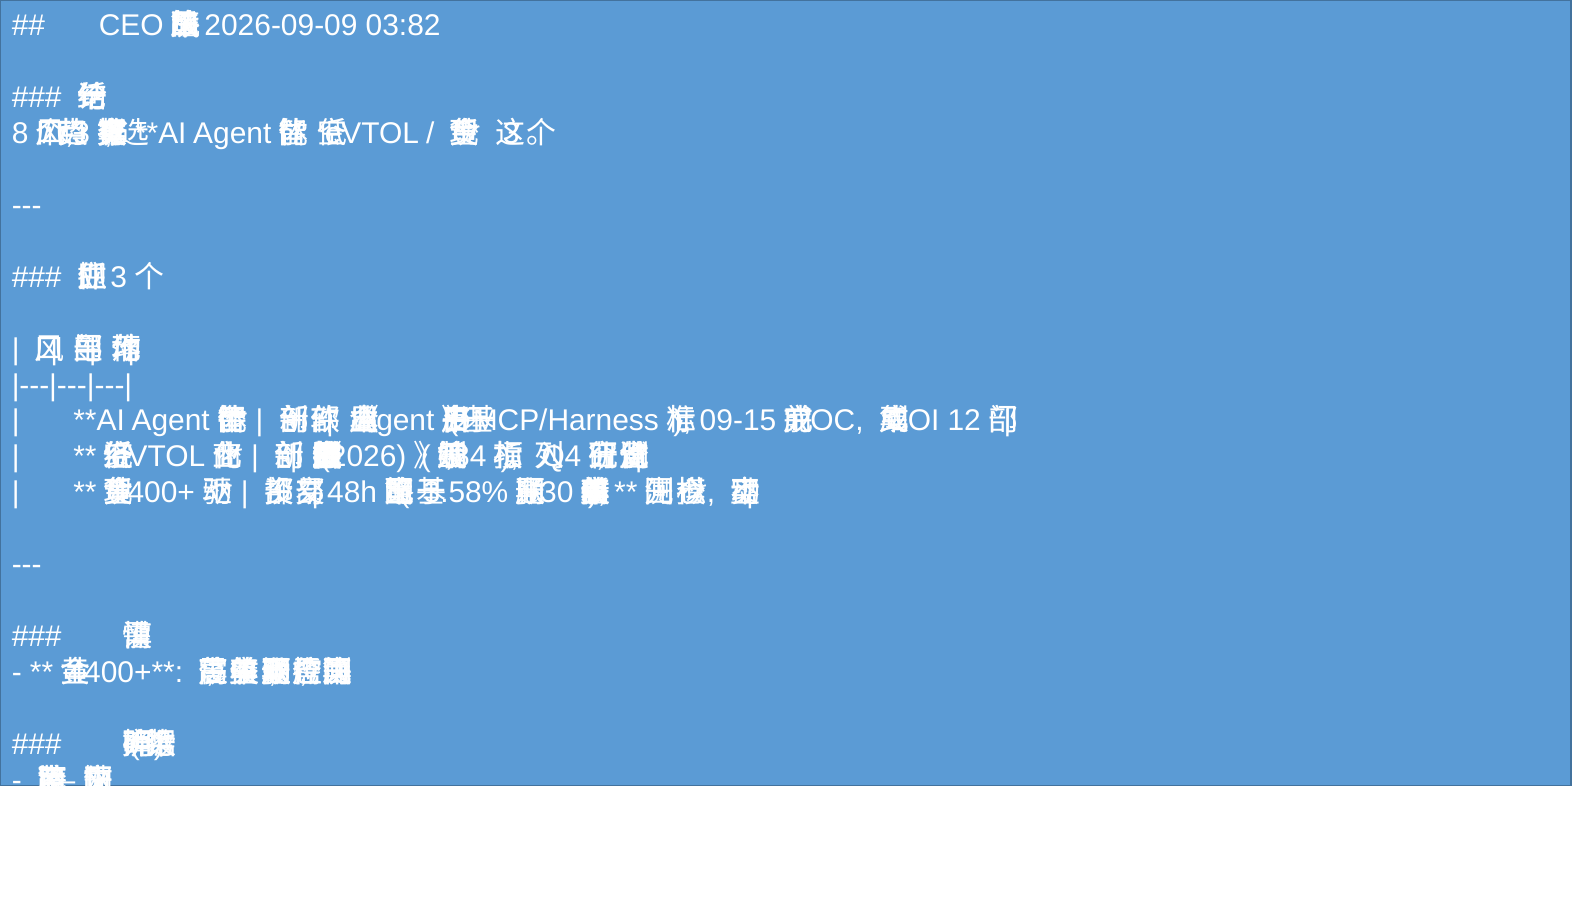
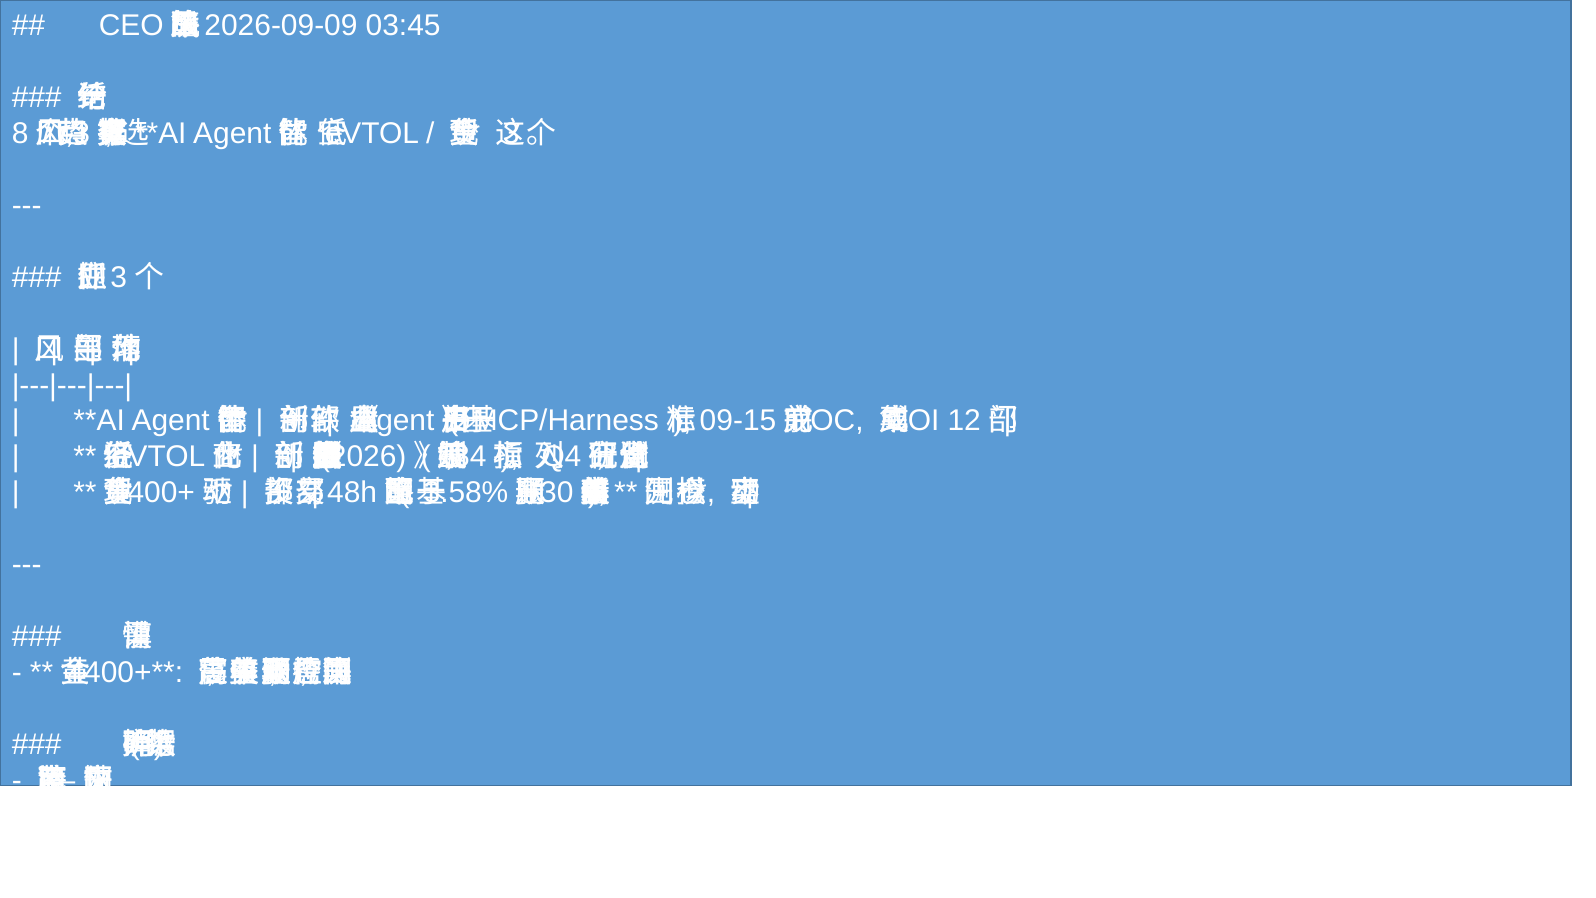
03:82: 03:82 -> 03:45
